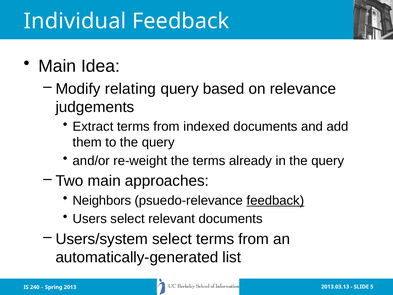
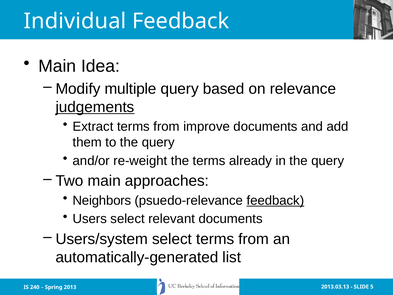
relating: relating -> multiple
judgements underline: none -> present
indexed: indexed -> improve
